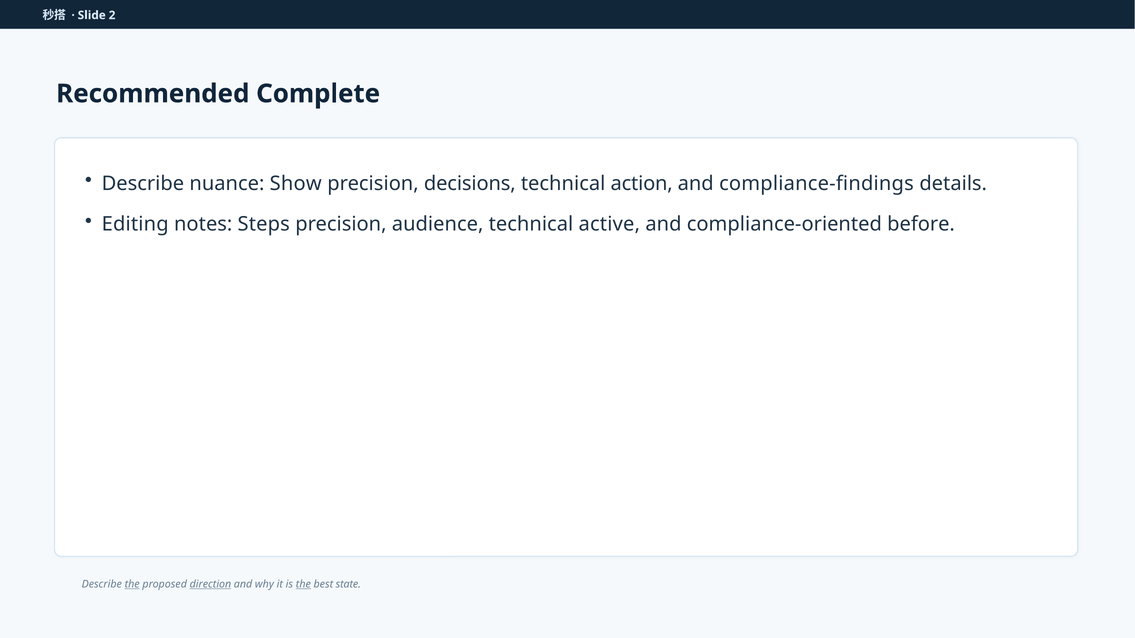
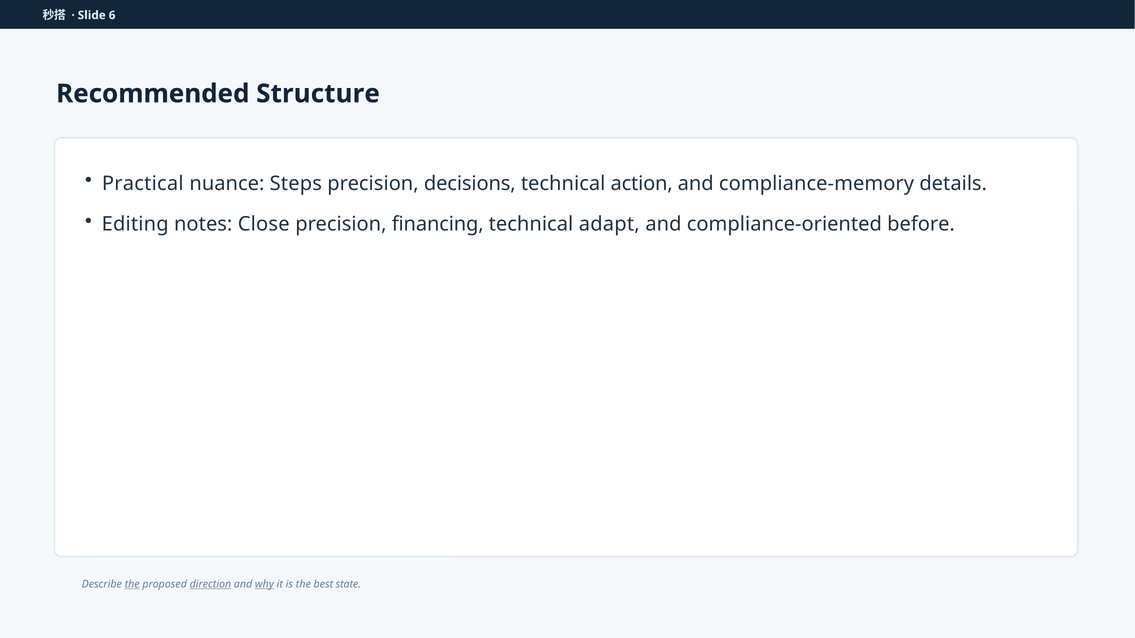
2: 2 -> 6
Complete: Complete -> Structure
Describe at (143, 184): Describe -> Practical
Show: Show -> Steps
compliance-findings: compliance-findings -> compliance-memory
Steps: Steps -> Close
audience: audience -> financing
active: active -> adapt
why underline: none -> present
the at (303, 585) underline: present -> none
